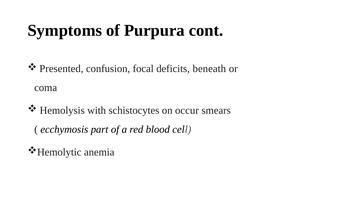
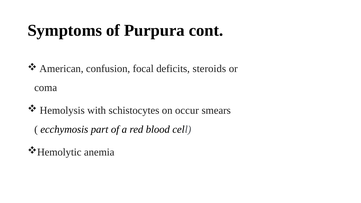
Presented: Presented -> American
beneath: beneath -> steroids
